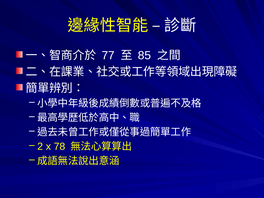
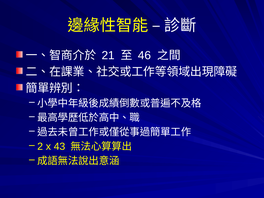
77: 77 -> 21
85: 85 -> 46
78: 78 -> 43
